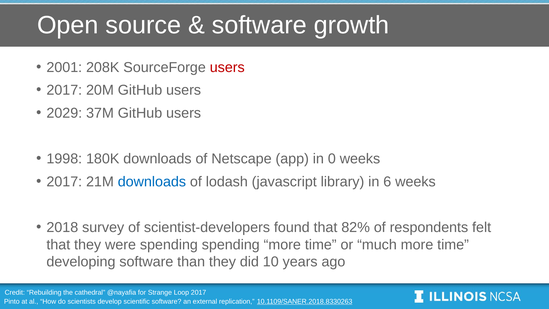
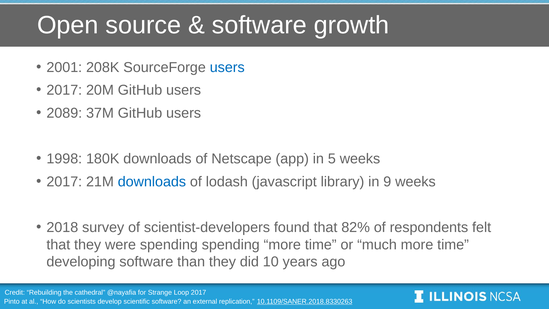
users at (227, 67) colour: red -> blue
2029: 2029 -> 2089
0: 0 -> 5
6: 6 -> 9
